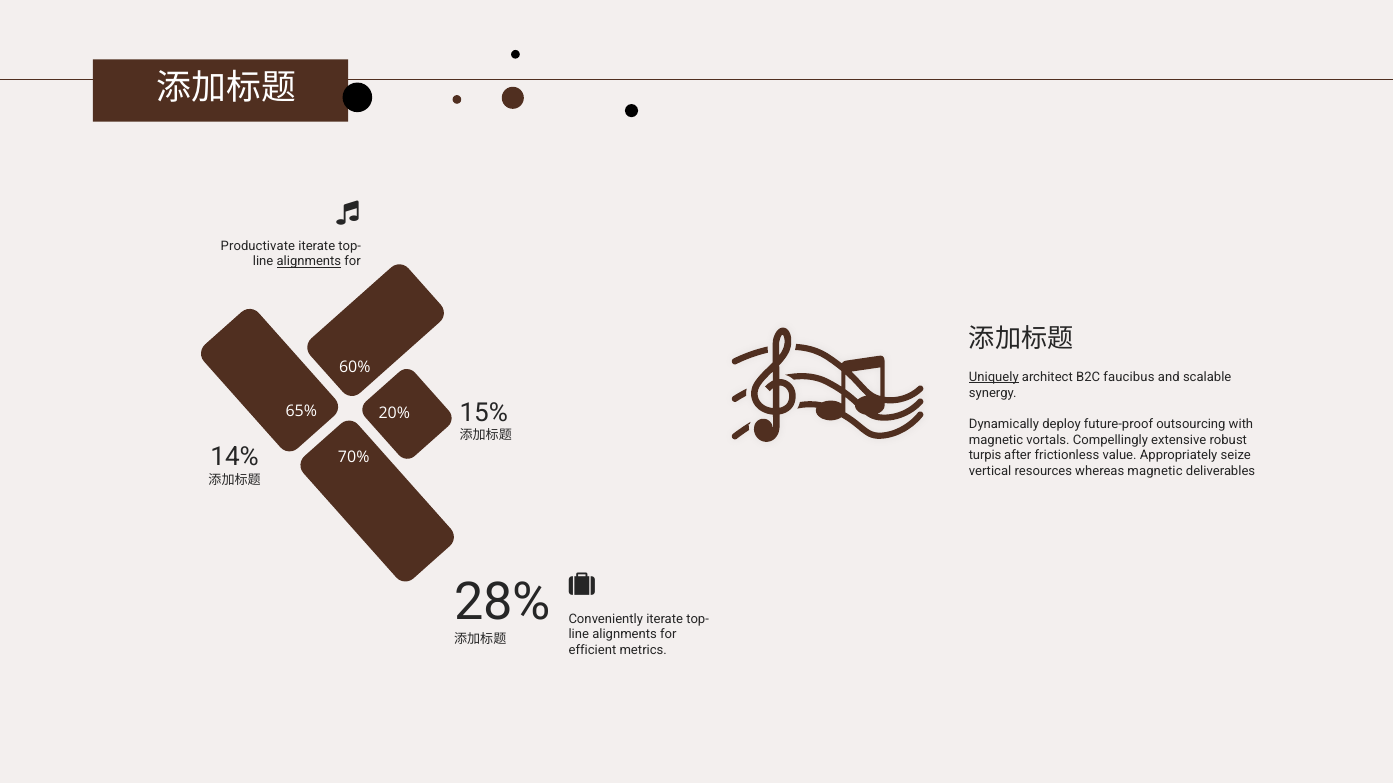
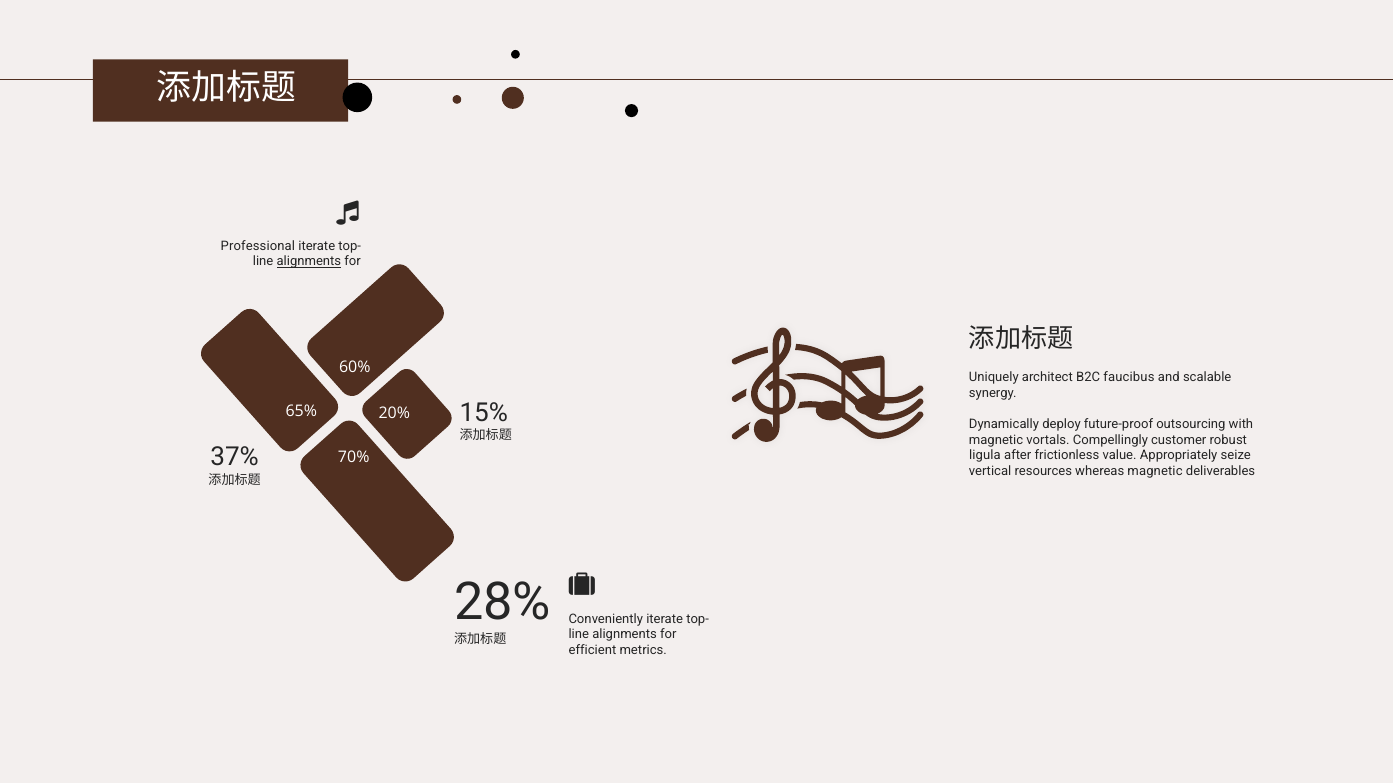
Productivate: Productivate -> Professional
Uniquely underline: present -> none
extensive: extensive -> customer
14%: 14% -> 37%
turpis: turpis -> ligula
